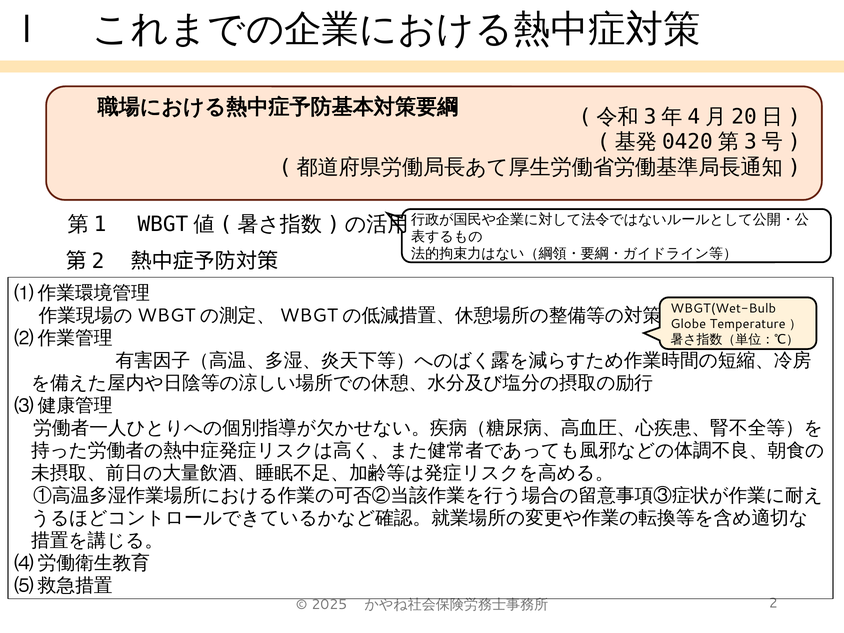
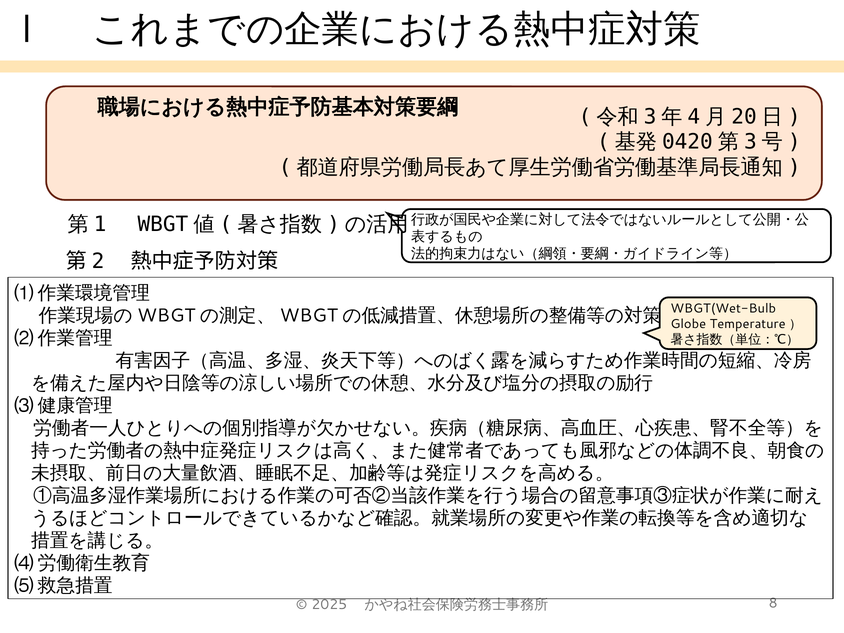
2: 2 -> 8
